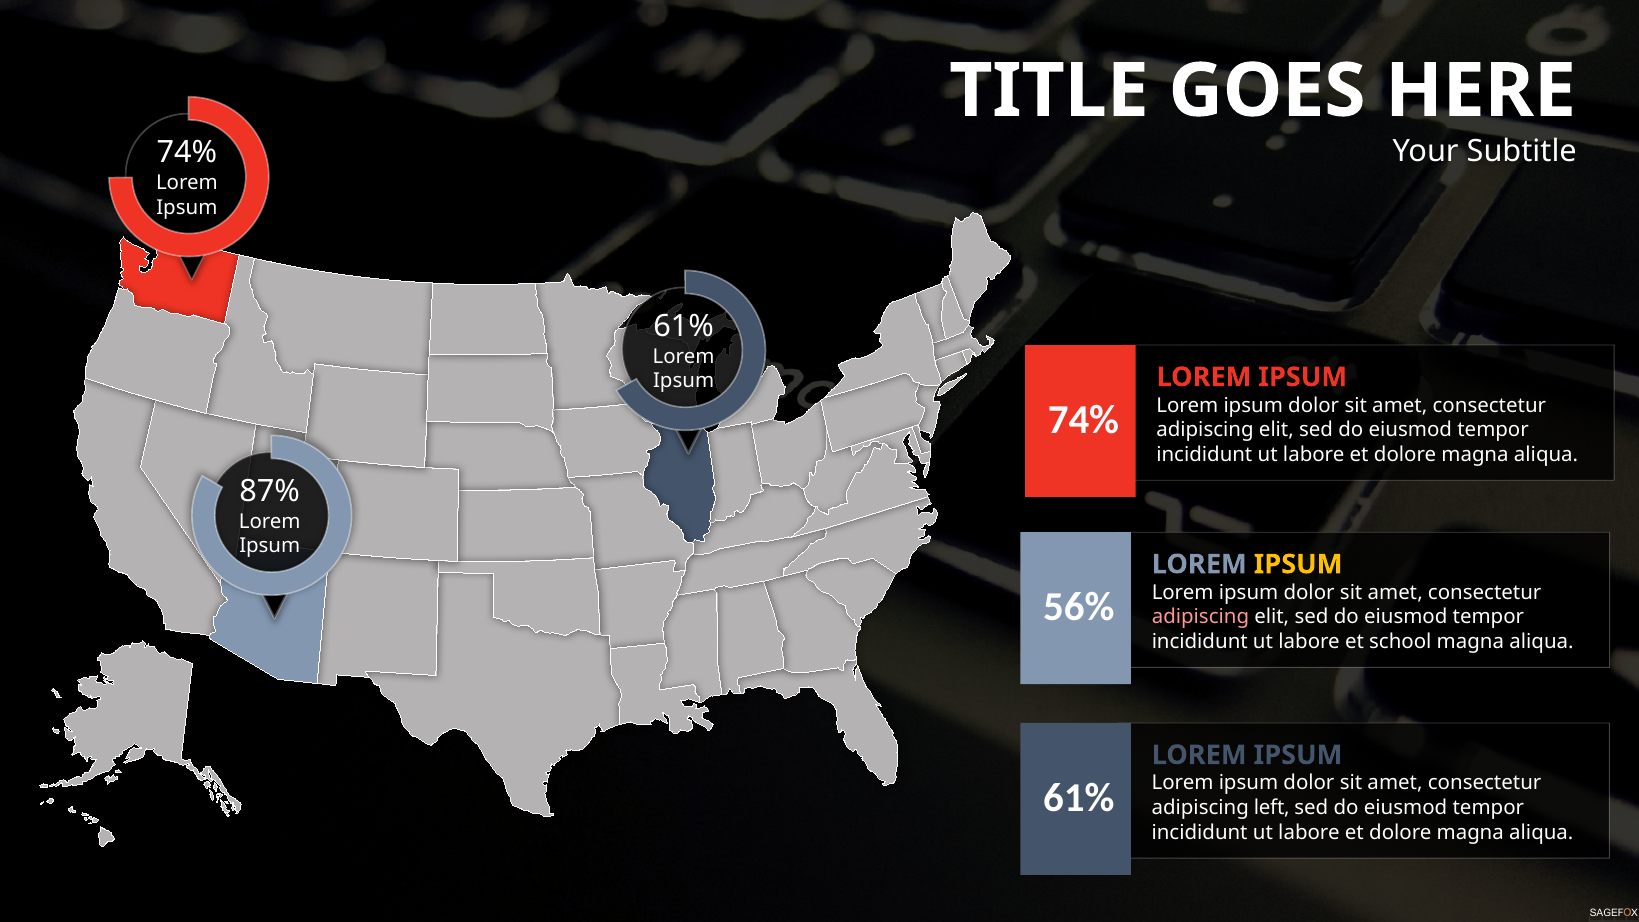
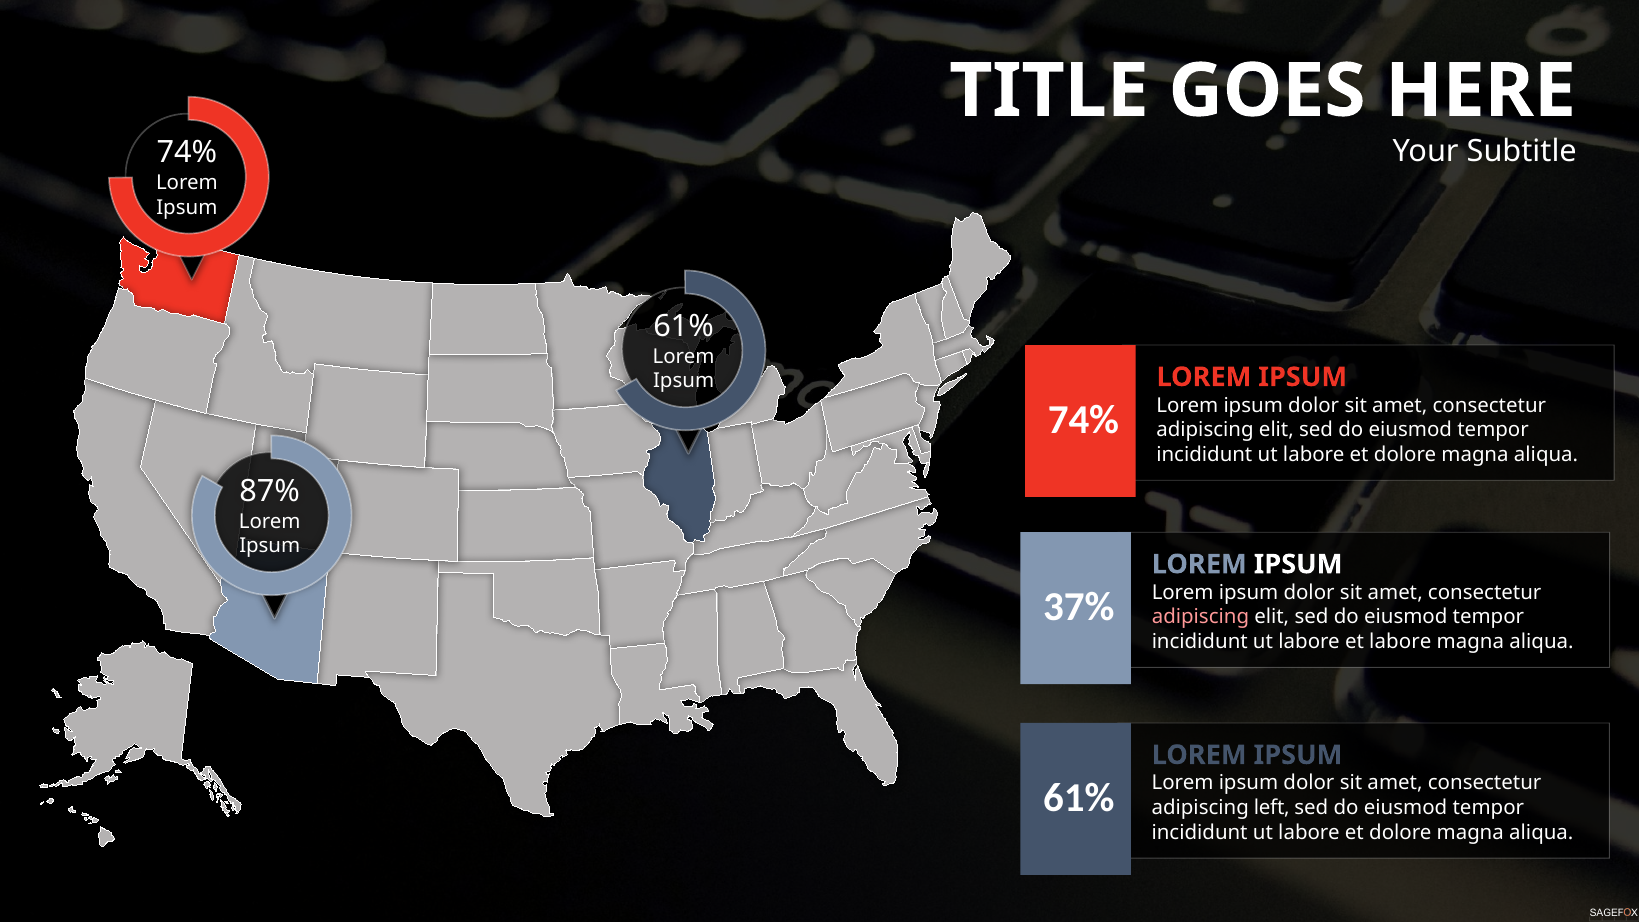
IPSUM at (1298, 564) colour: yellow -> white
56%: 56% -> 37%
et school: school -> labore
